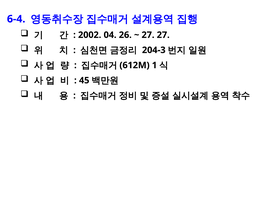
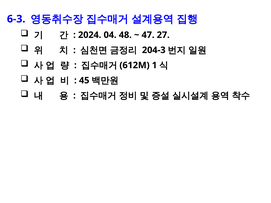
6-4: 6-4 -> 6-3
2002: 2002 -> 2024
26: 26 -> 48
27 at (148, 35): 27 -> 47
